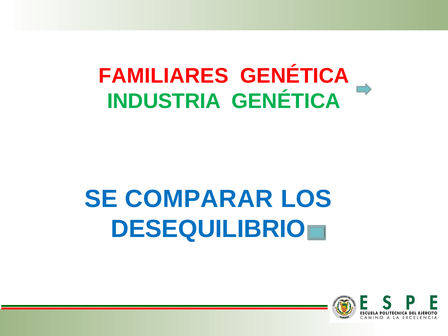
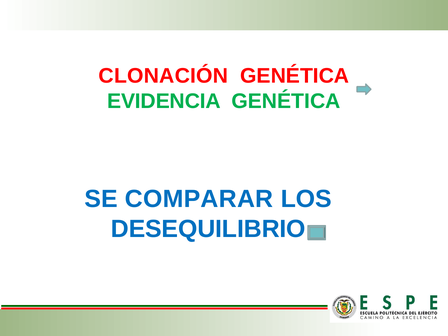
FAMILIARES: FAMILIARES -> CLONACIÓN
INDUSTRIA: INDUSTRIA -> EVIDENCIA
